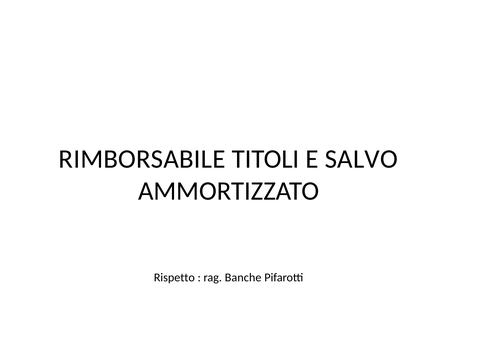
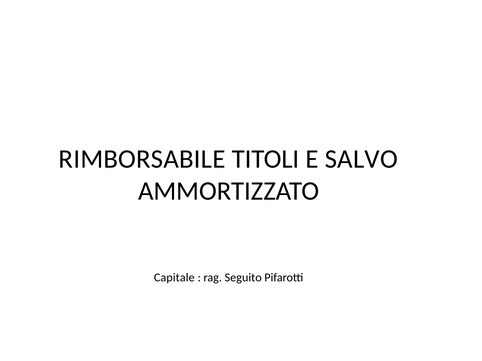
Rispetto: Rispetto -> Capitale
Banche: Banche -> Seguito
